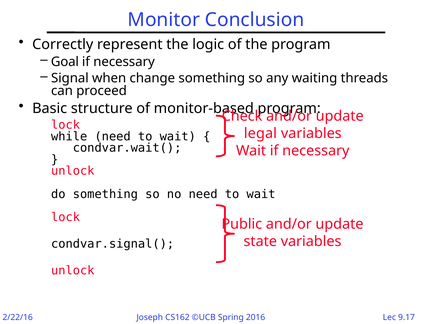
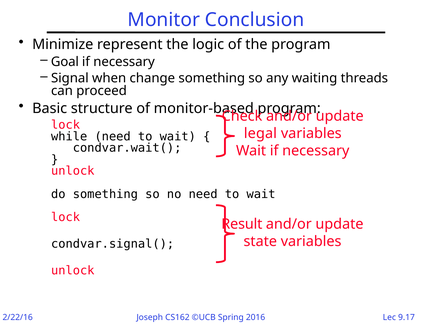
Correctly: Correctly -> Minimize
Public: Public -> Result
